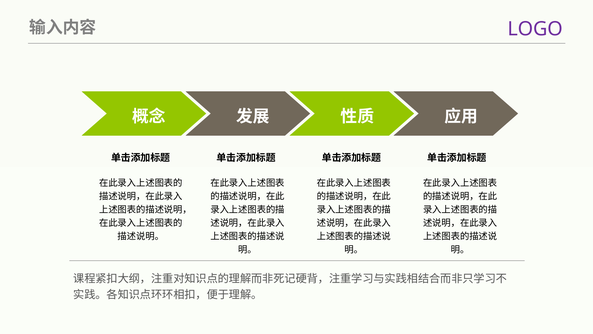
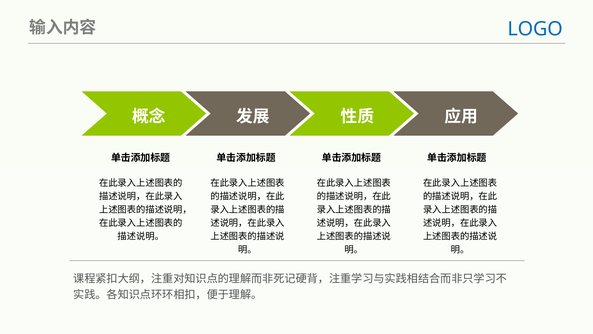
LOGO colour: purple -> blue
